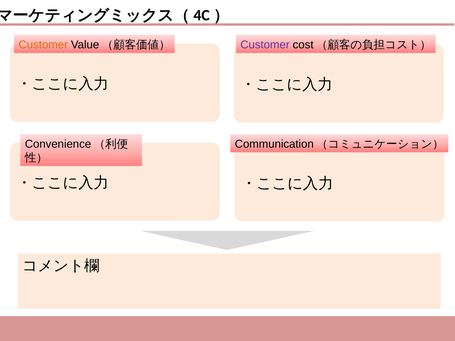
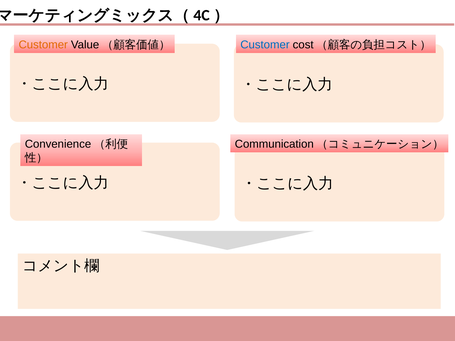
Customer at (265, 45) colour: purple -> blue
